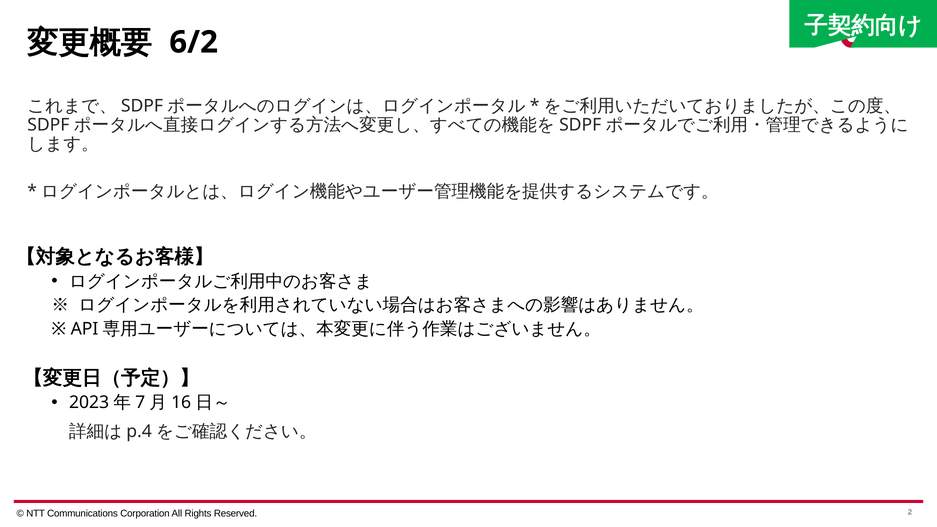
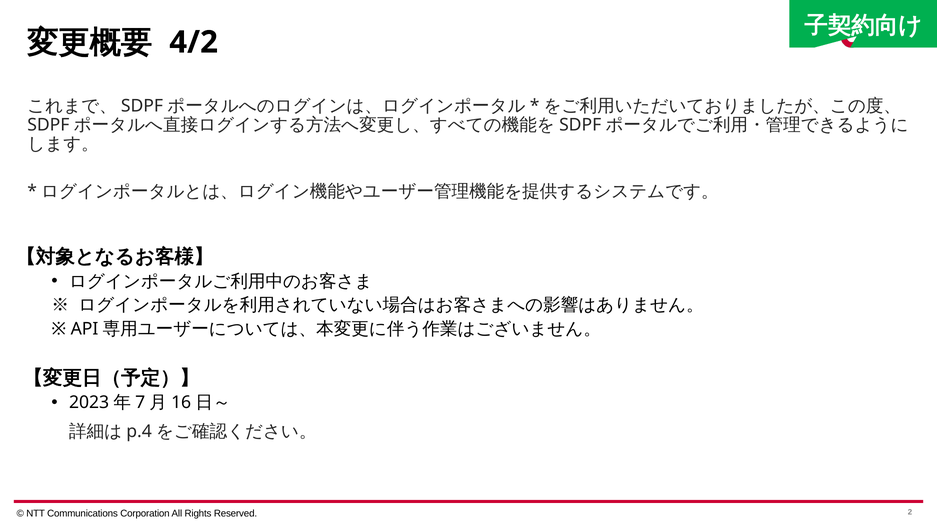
6/2: 6/2 -> 4/2
